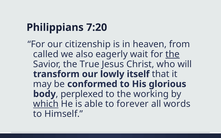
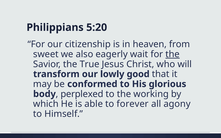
7:20: 7:20 -> 5:20
called: called -> sweet
itself: itself -> good
which underline: present -> none
words: words -> agony
